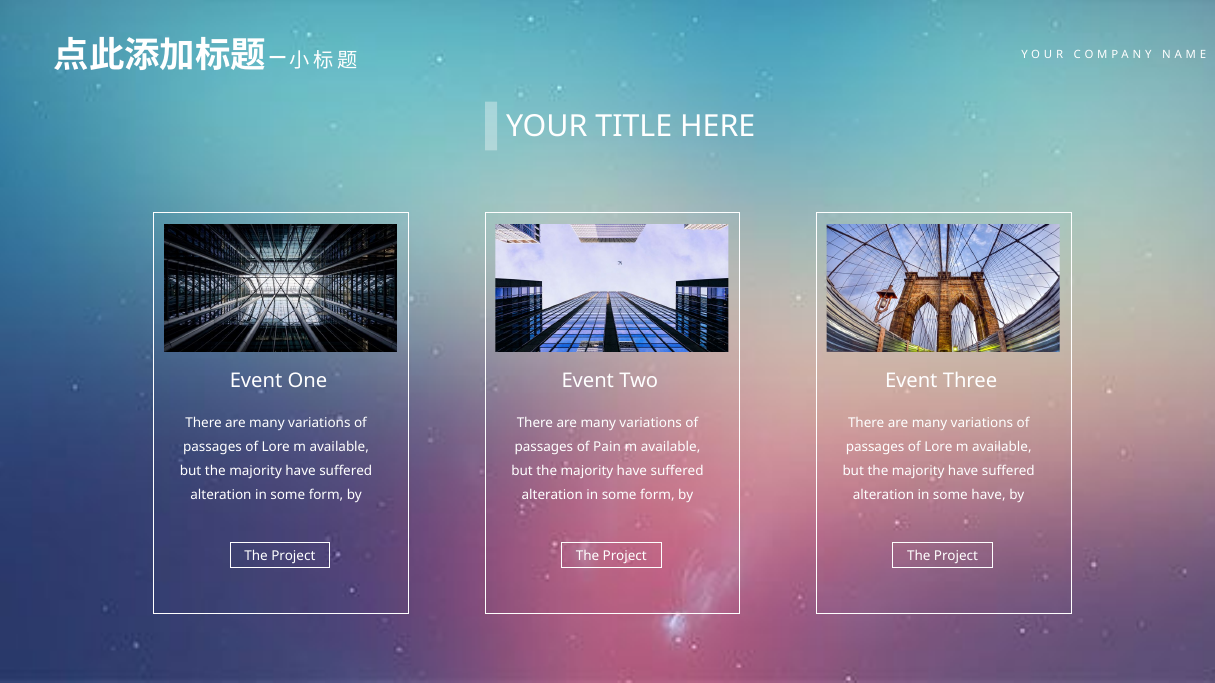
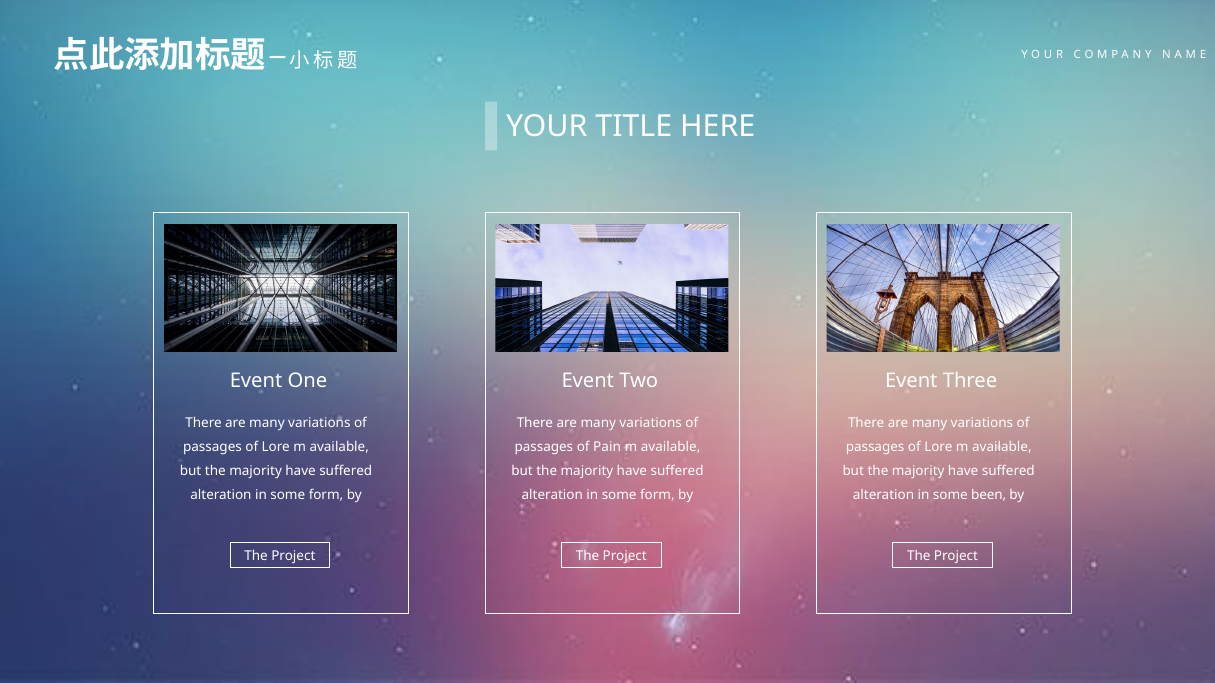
some have: have -> been
